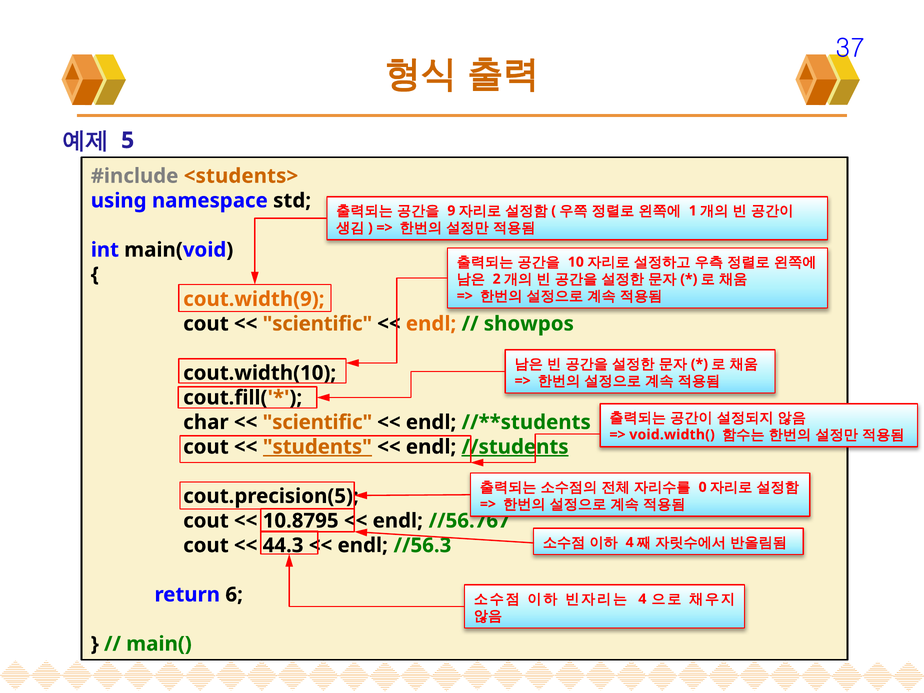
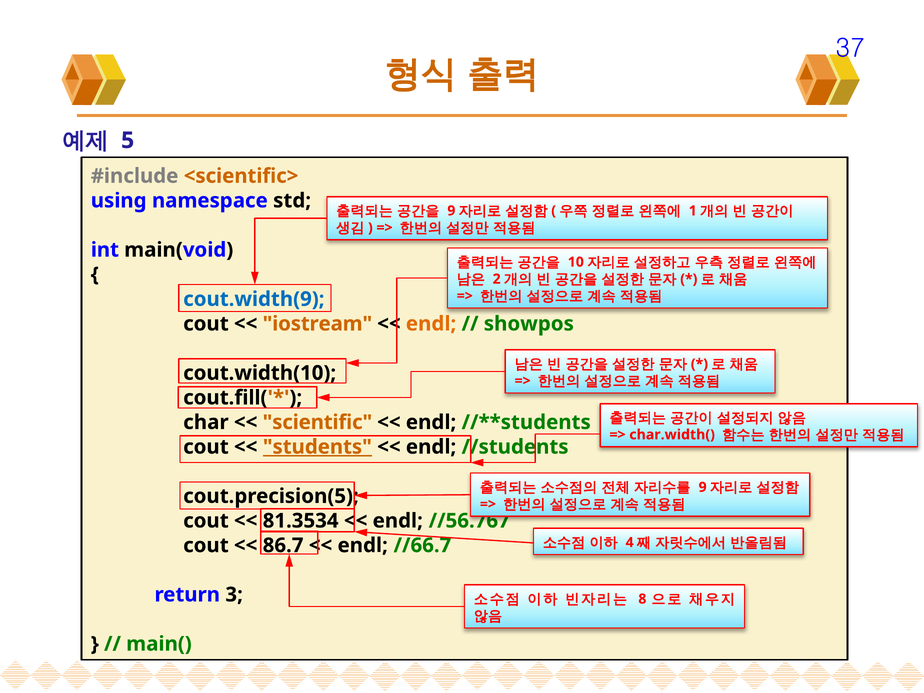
<students>: <students> -> <scientific>
cout.width(9 colour: orange -> blue
scientific at (317, 324): scientific -> iostream
void.width(: void.width( -> char.width(
//students underline: present -> none
0 at (703, 487): 0 -> 9
10.8795: 10.8795 -> 81.3534
44.3: 44.3 -> 86.7
//56.3: //56.3 -> //66.7
6: 6 -> 3
4 at (642, 599): 4 -> 8
